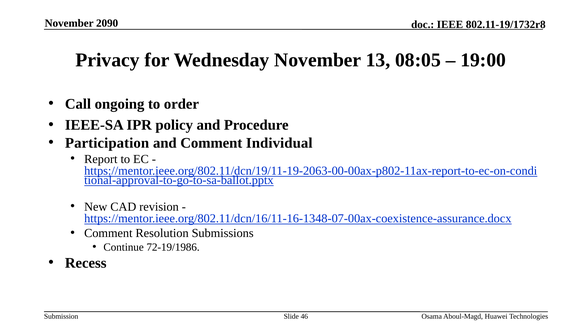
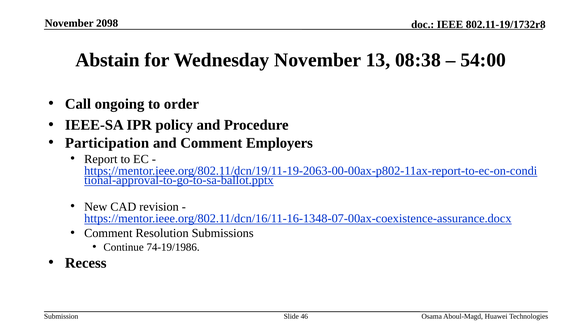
2090: 2090 -> 2098
Privacy: Privacy -> Abstain
08:05: 08:05 -> 08:38
19:00: 19:00 -> 54:00
Individual: Individual -> Employers
72-19/1986: 72-19/1986 -> 74-19/1986
